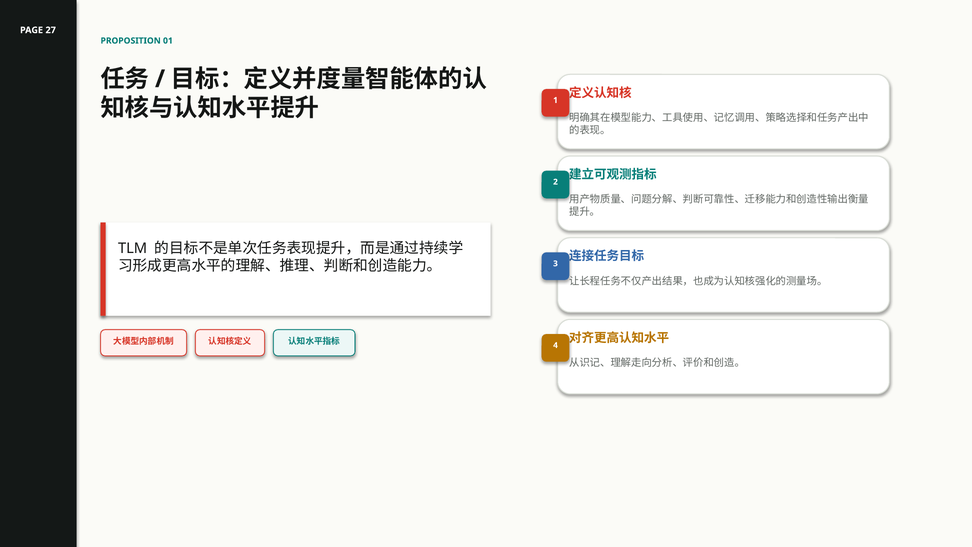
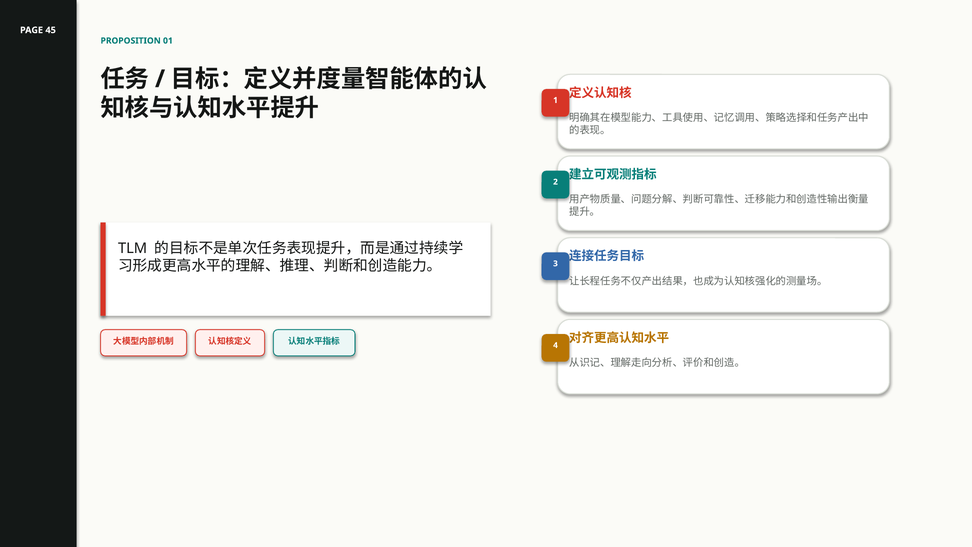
27: 27 -> 45
